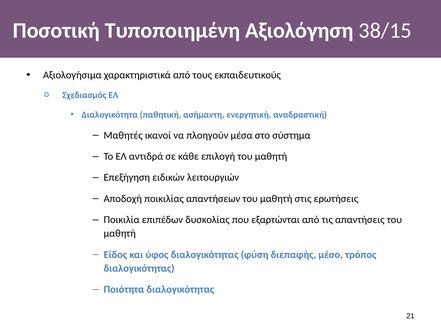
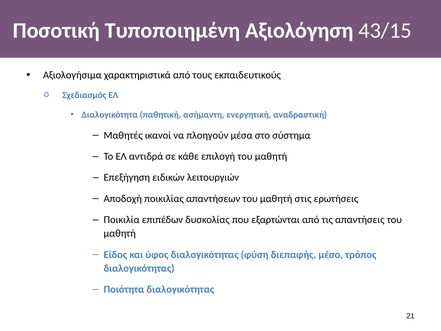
38/15: 38/15 -> 43/15
